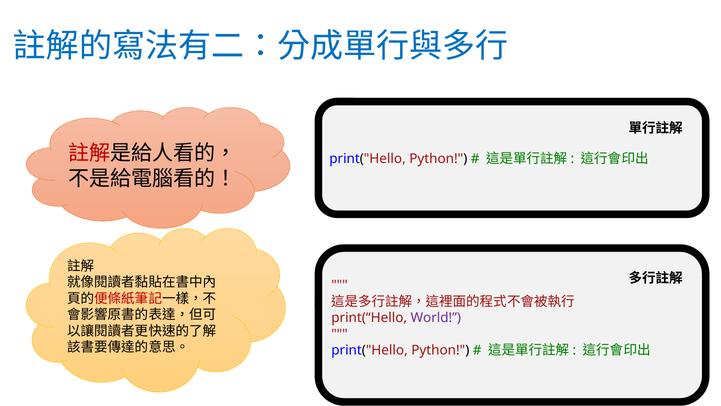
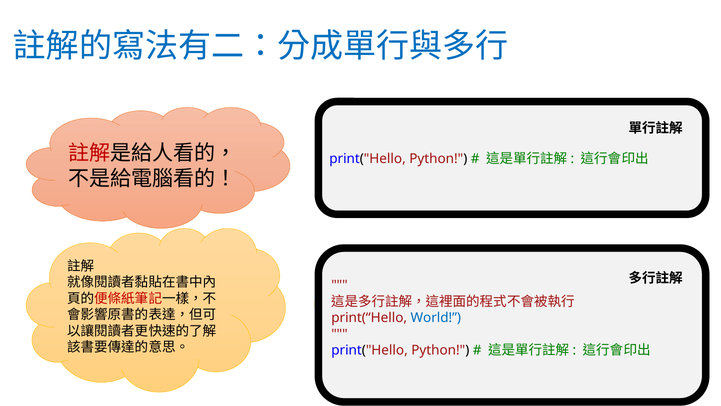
World colour: purple -> blue
